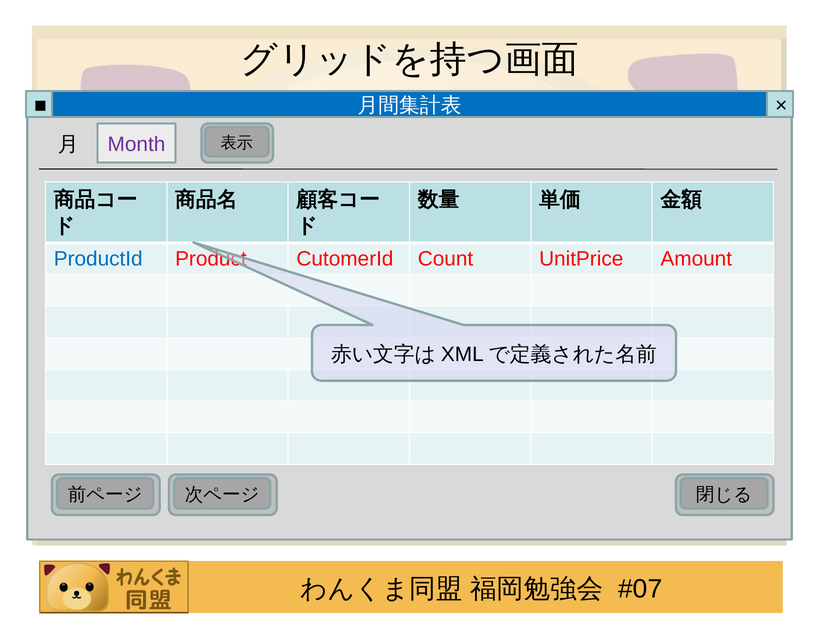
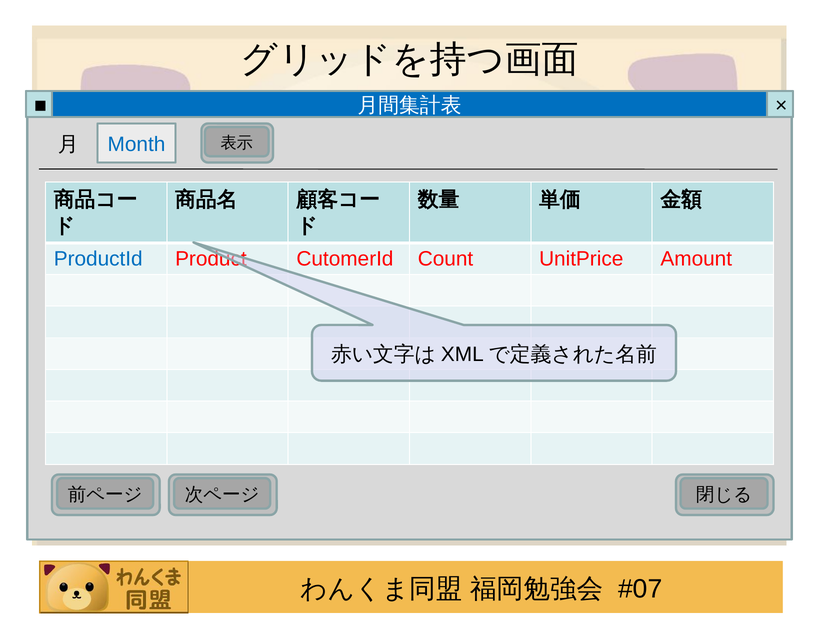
Month colour: purple -> blue
